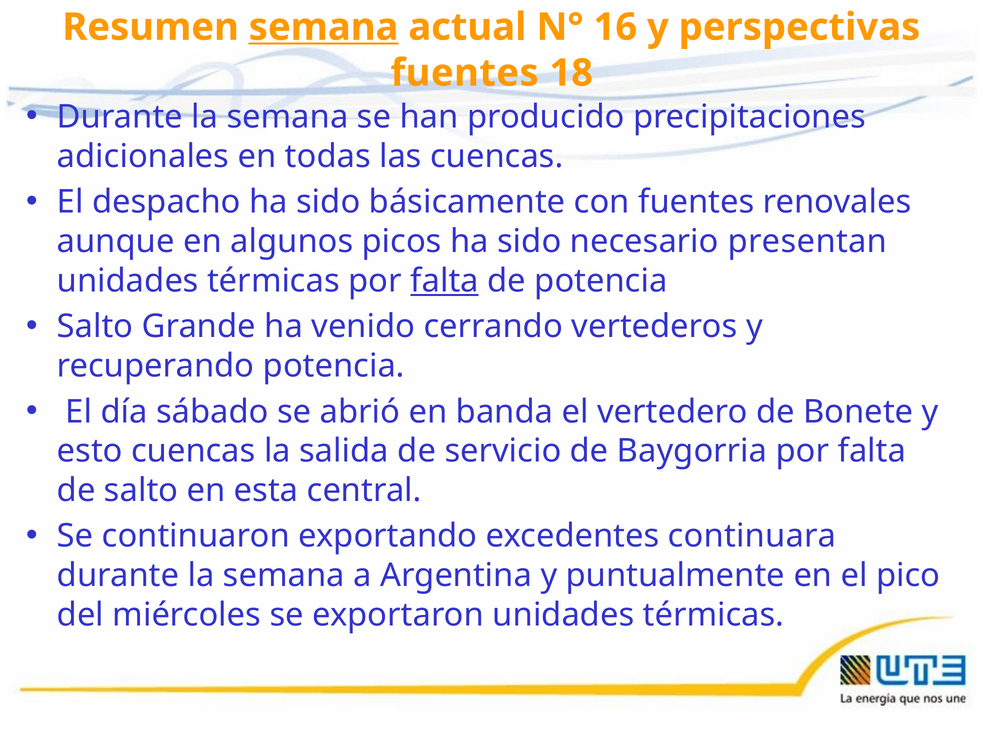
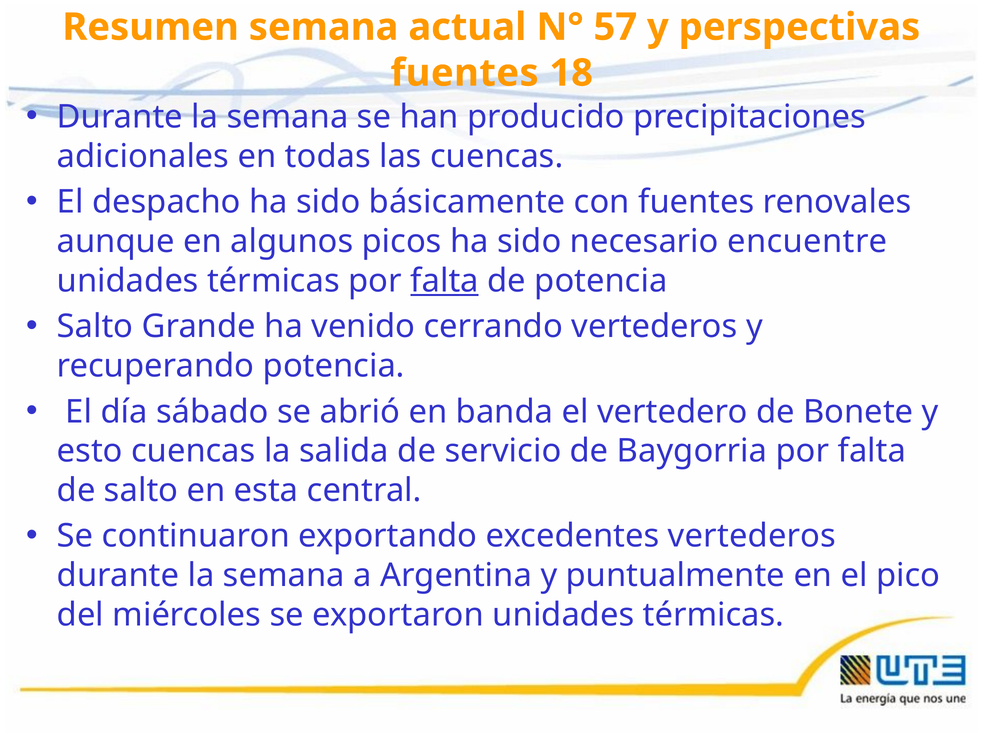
semana at (324, 27) underline: present -> none
16: 16 -> 57
presentan: presentan -> encuentre
excedentes continuara: continuara -> vertederos
